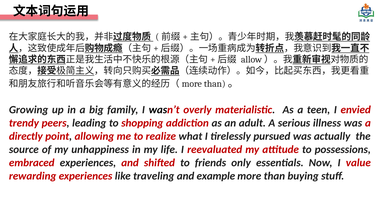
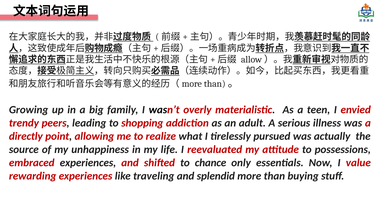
friends: friends -> chance
example: example -> splendid
